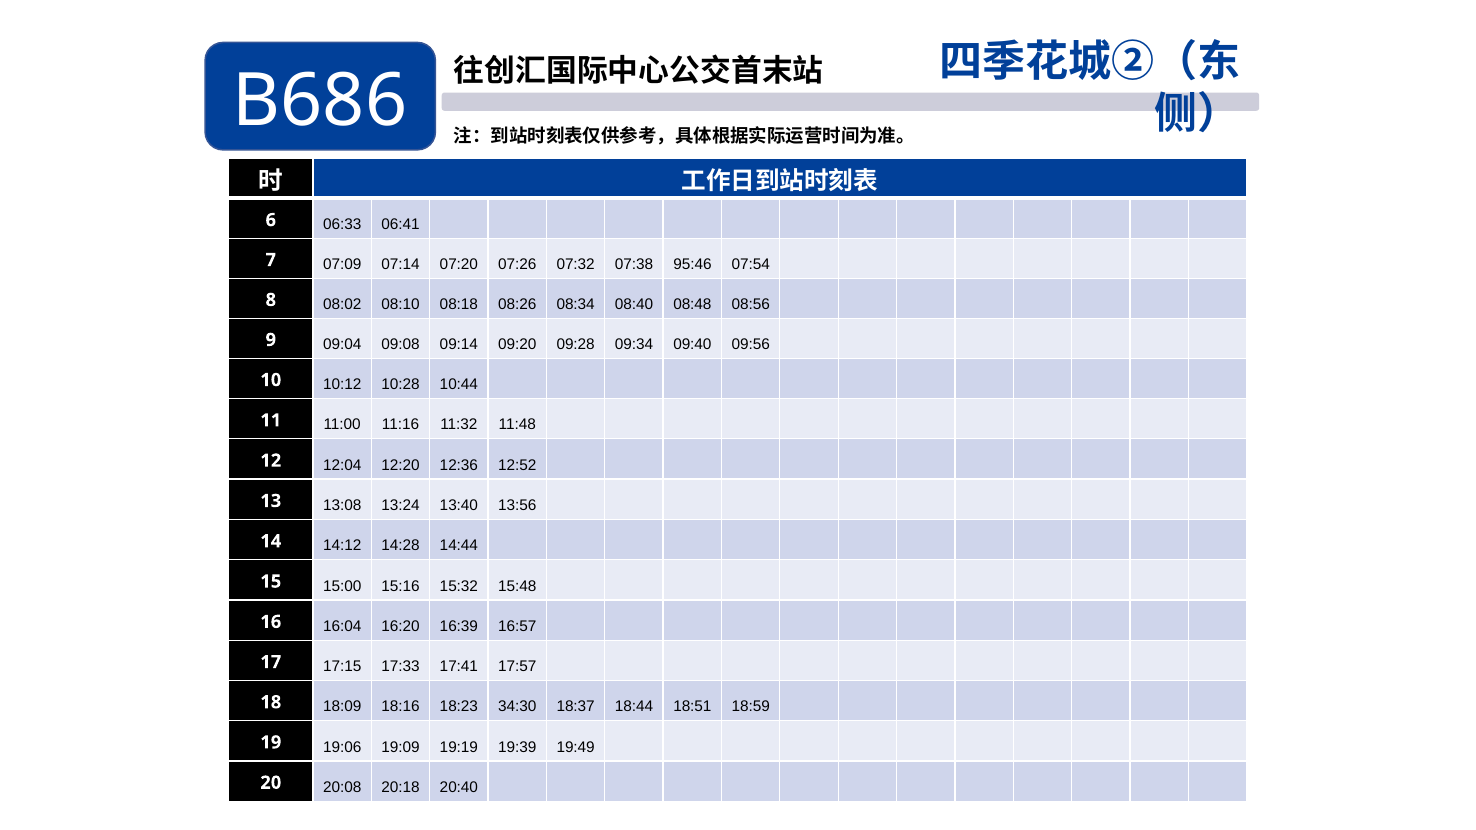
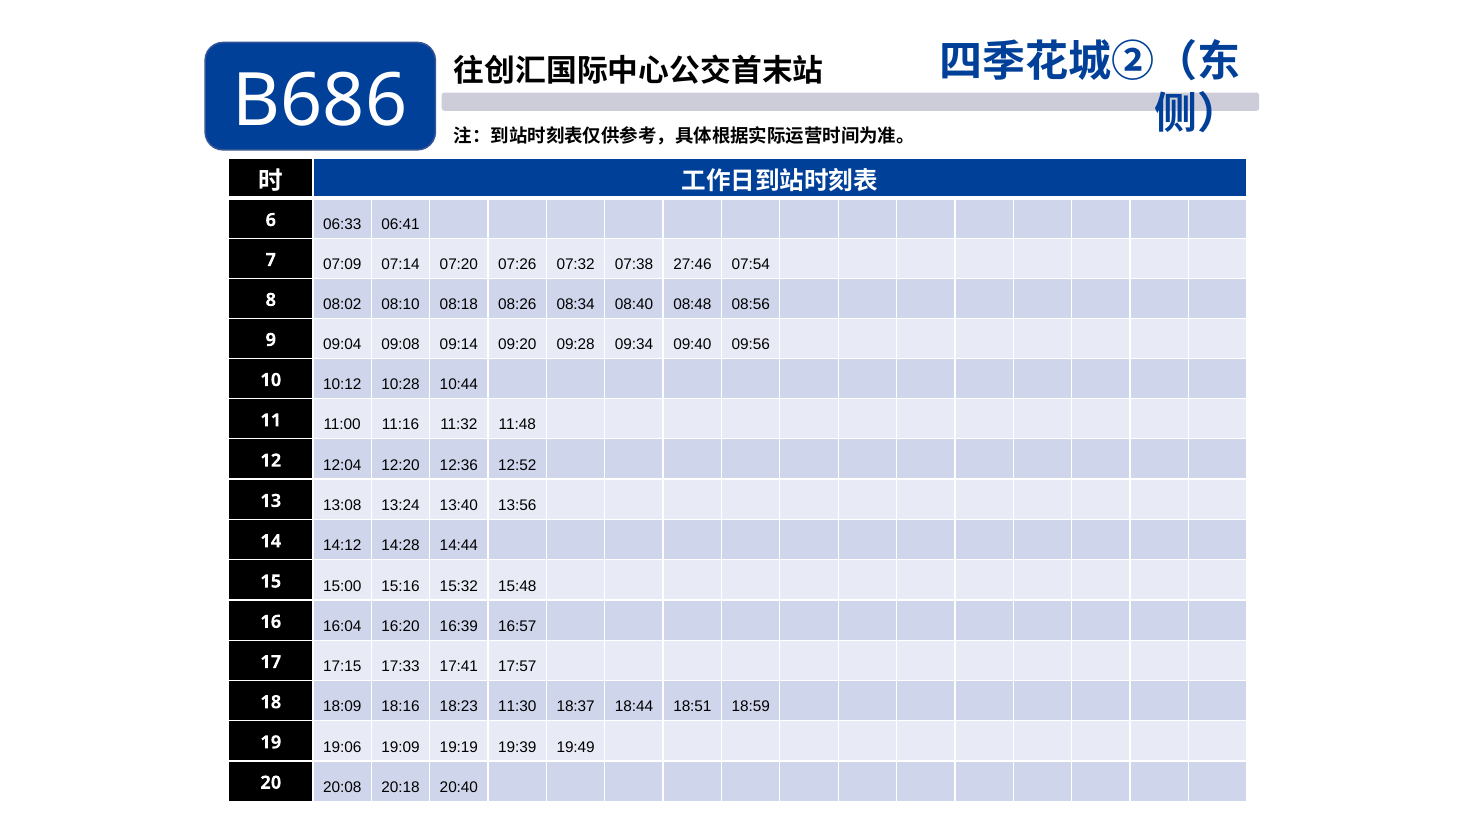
95:46: 95:46 -> 27:46
34:30: 34:30 -> 11:30
